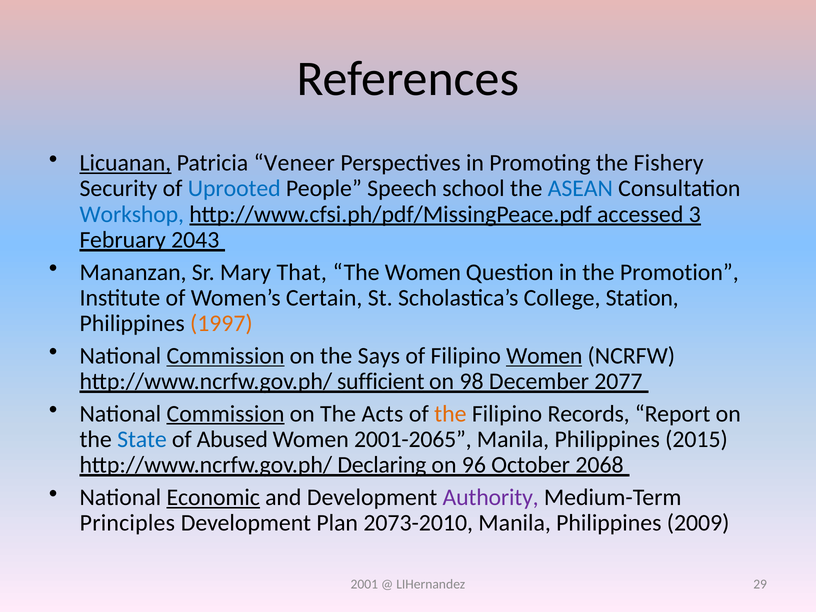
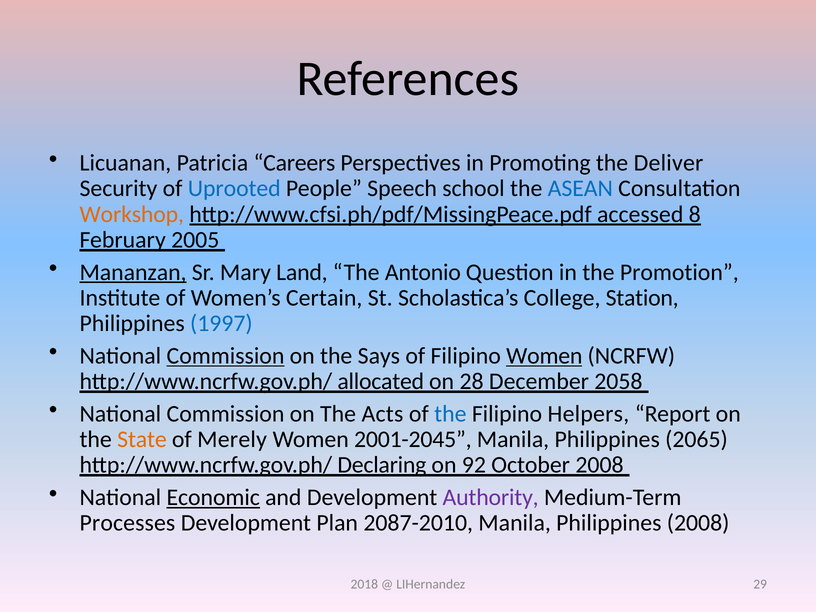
Licuanan underline: present -> none
Veneer: Veneer -> Careers
Fishery: Fishery -> Deliver
Workshop colour: blue -> orange
3: 3 -> 8
2043: 2043 -> 2005
Mananzan underline: none -> present
That: That -> Land
The Women: Women -> Antonio
1997 colour: orange -> blue
sufficient: sufficient -> allocated
98: 98 -> 28
2077: 2077 -> 2058
Commission at (225, 414) underline: present -> none
the at (450, 414) colour: orange -> blue
Records: Records -> Helpers
State colour: blue -> orange
Abused: Abused -> Merely
2001-2065: 2001-2065 -> 2001-2045
2015: 2015 -> 2065
96: 96 -> 92
October 2068: 2068 -> 2008
Principles: Principles -> Processes
2073-2010: 2073-2010 -> 2087-2010
Philippines 2009: 2009 -> 2008
2001: 2001 -> 2018
